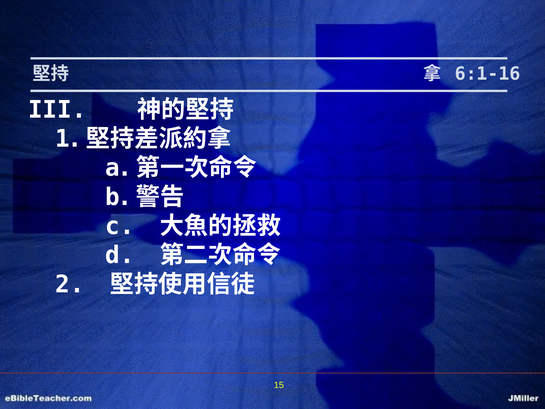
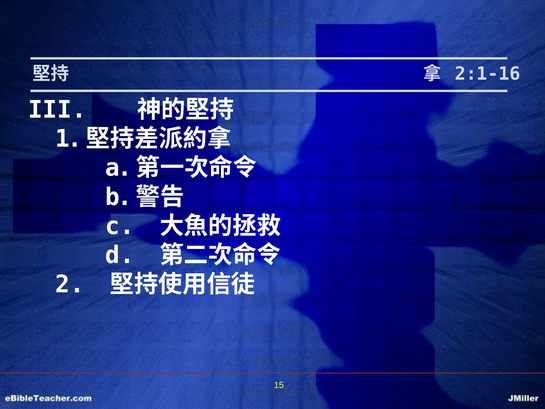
6:1-16: 6:1-16 -> 2:1-16
